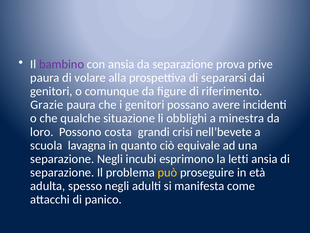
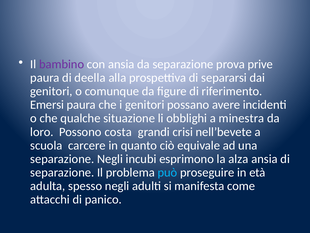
volare: volare -> deella
Grazie: Grazie -> Emersi
lavagna: lavagna -> carcere
letti: letti -> alza
può colour: yellow -> light blue
